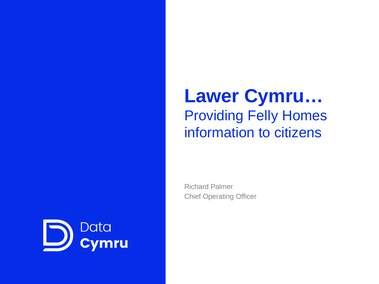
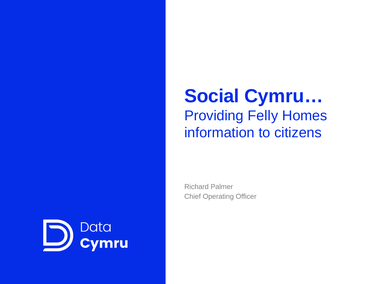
Lawer: Lawer -> Social
